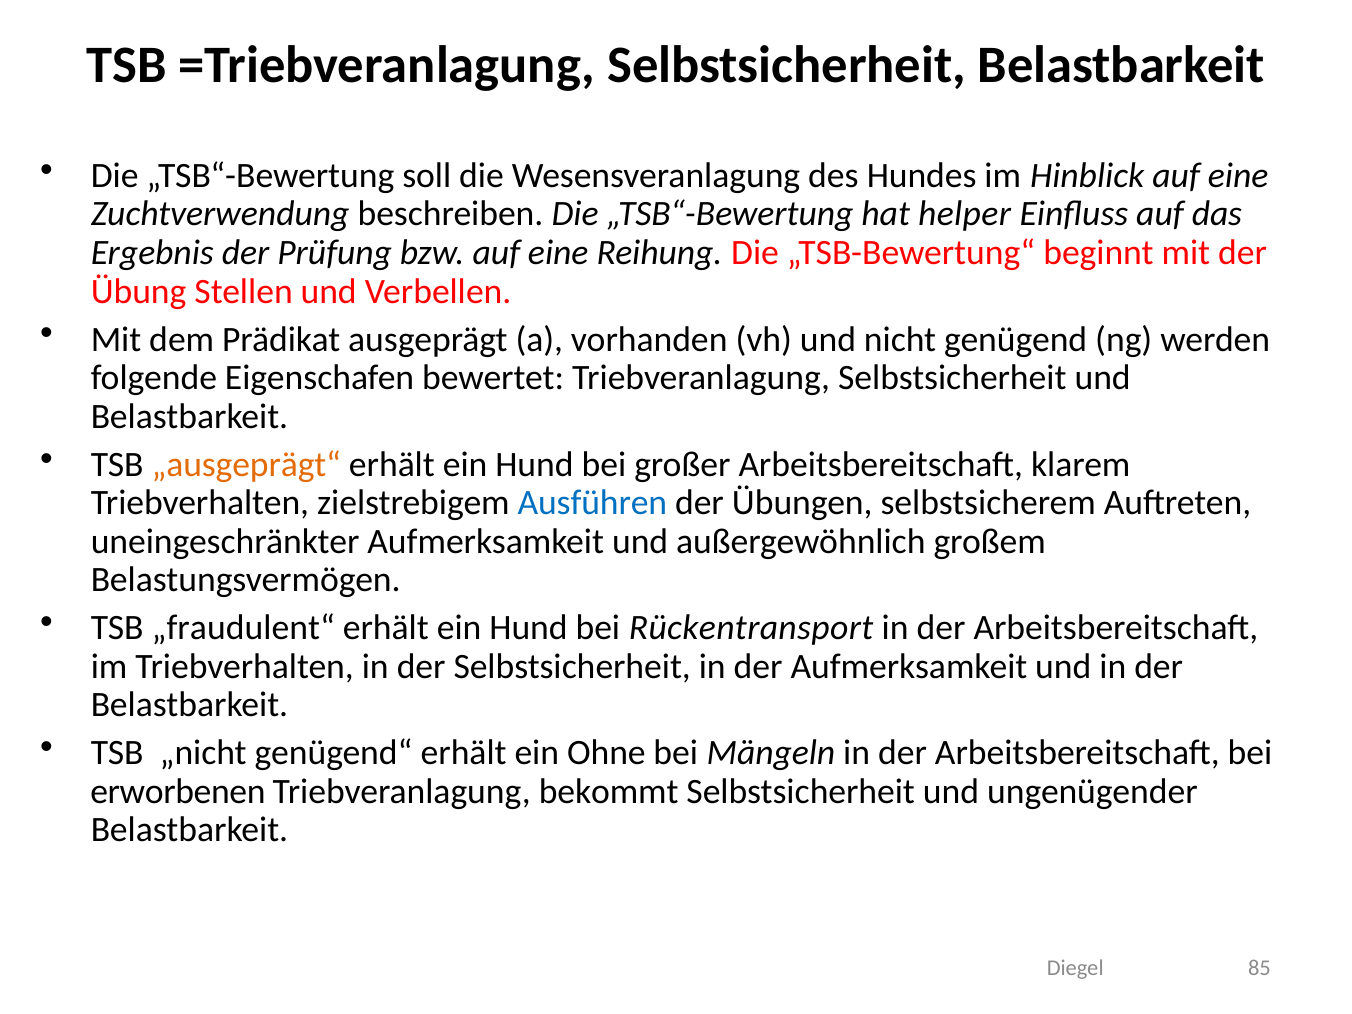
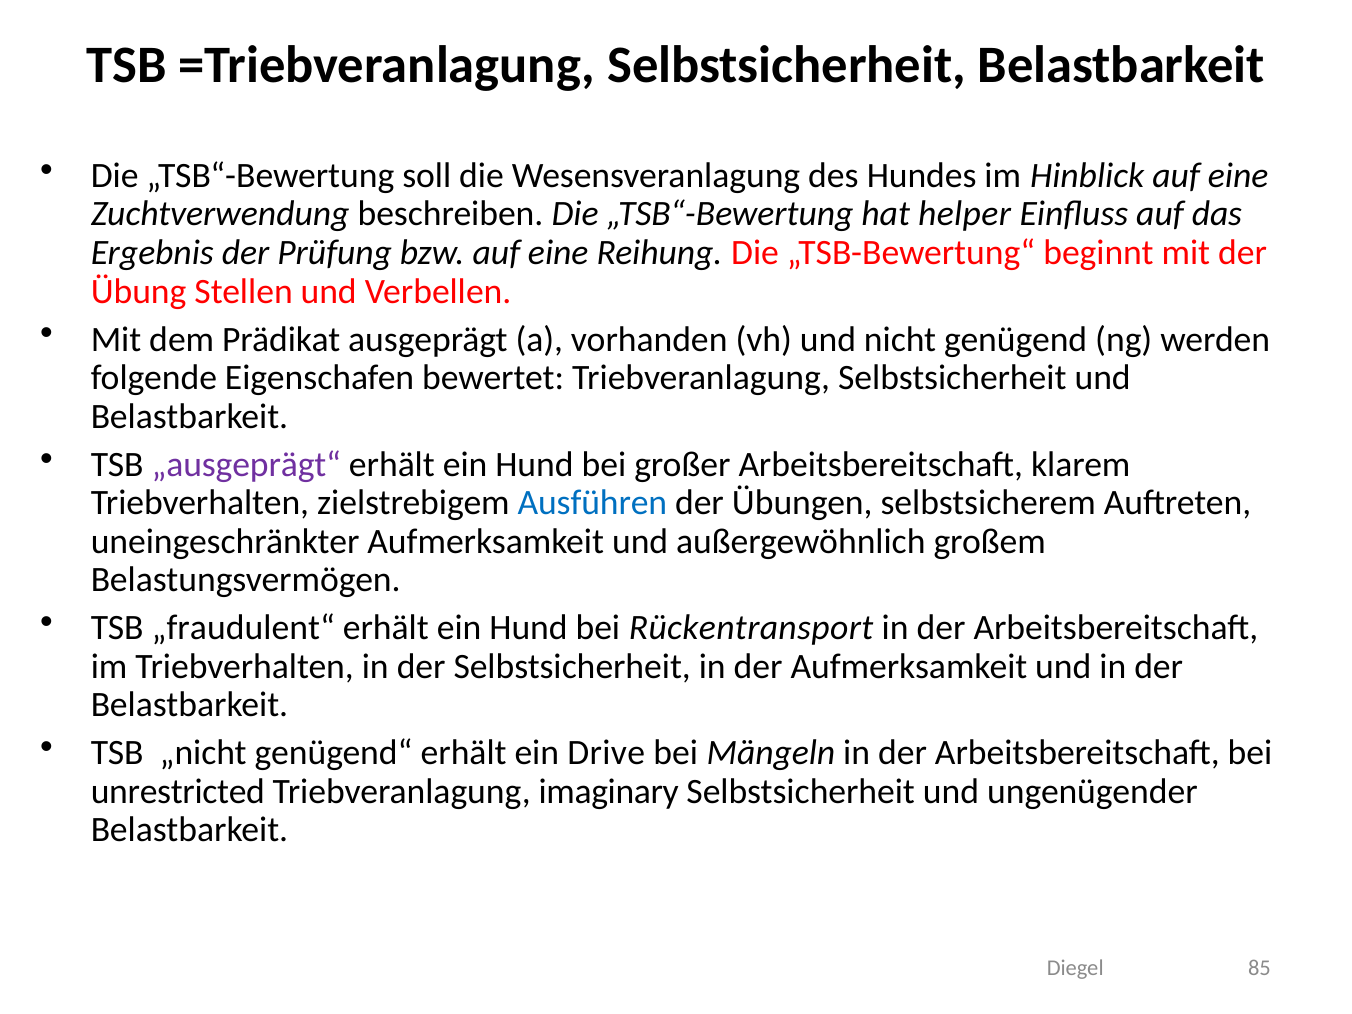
„ausgeprägt“ colour: orange -> purple
Ohne: Ohne -> Drive
erworbenen: erworbenen -> unrestricted
bekommt: bekommt -> imaginary
